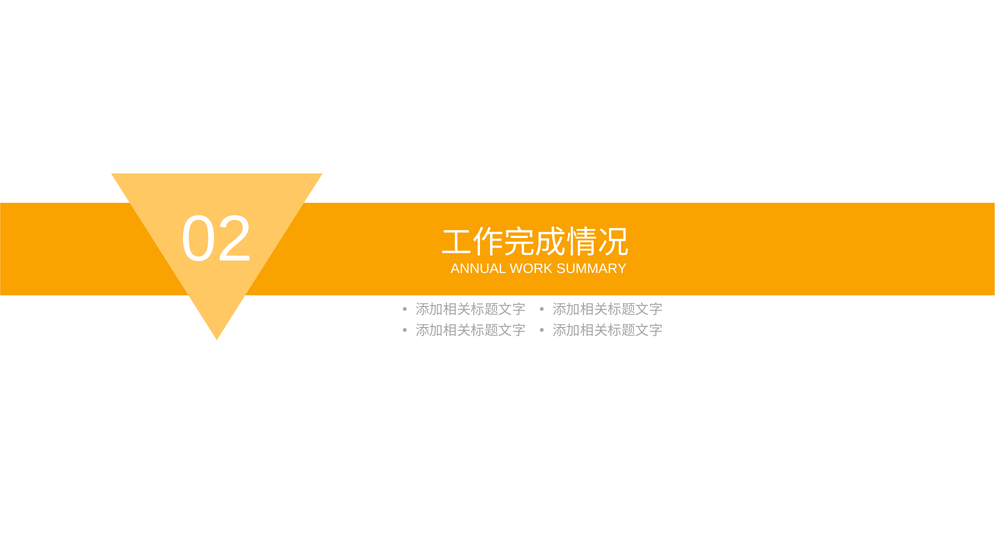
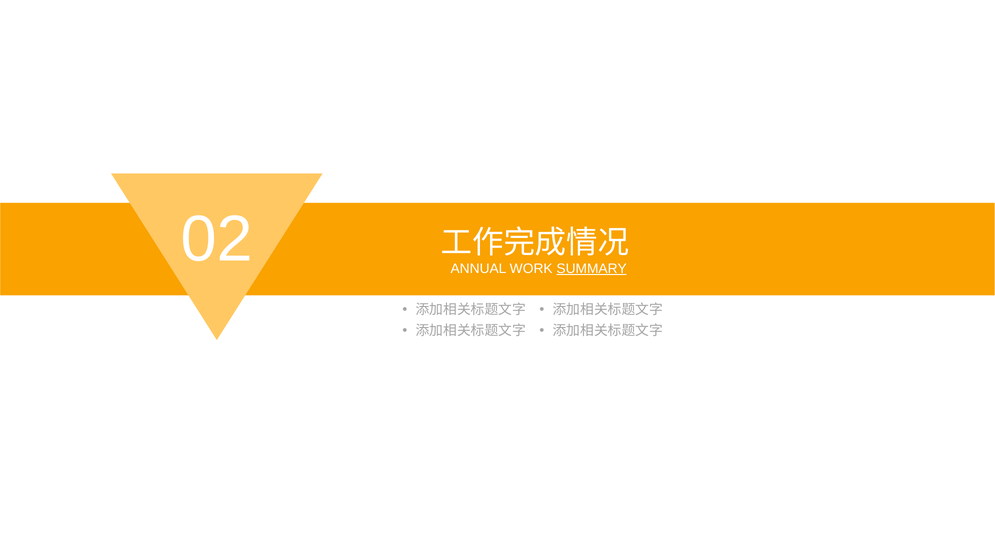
SUMMARY underline: none -> present
